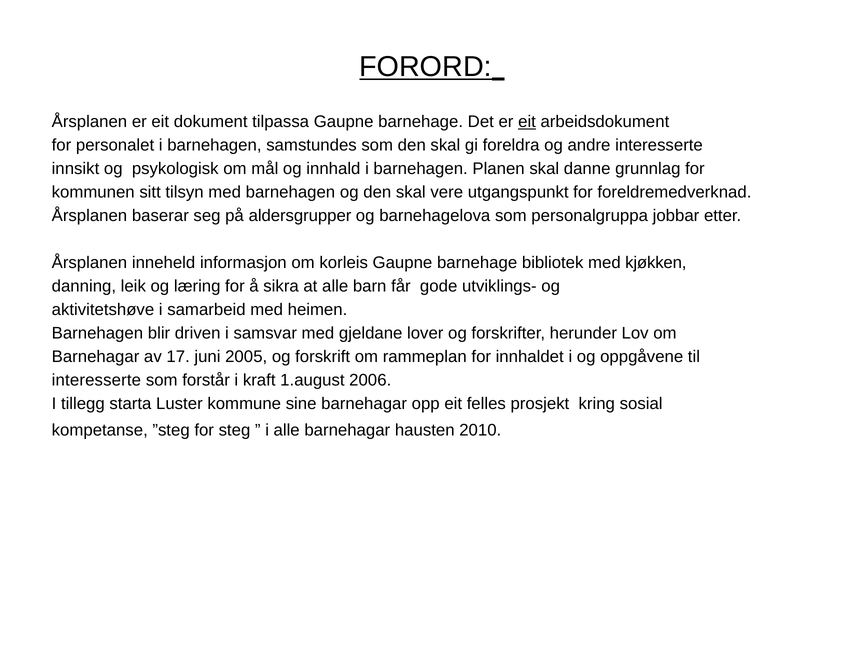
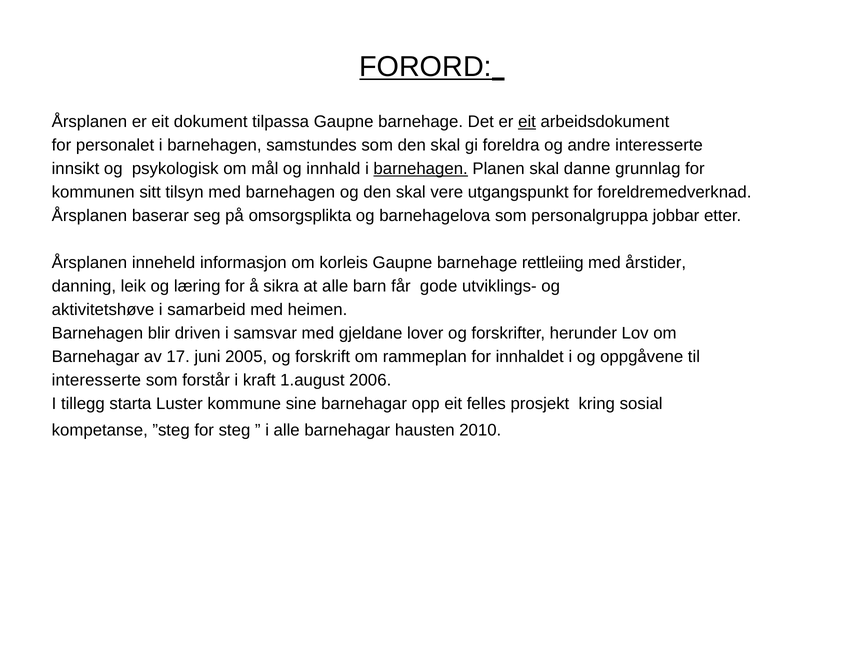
barnehagen at (421, 169) underline: none -> present
aldersgrupper: aldersgrupper -> omsorgsplikta
bibliotek: bibliotek -> rettleiing
kjøkken: kjøkken -> årstider
